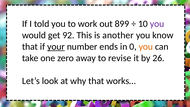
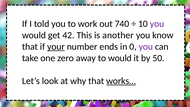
899: 899 -> 740
92: 92 -> 42
you at (146, 47) colour: orange -> purple
to revise: revise -> would
26: 26 -> 50
works… underline: none -> present
